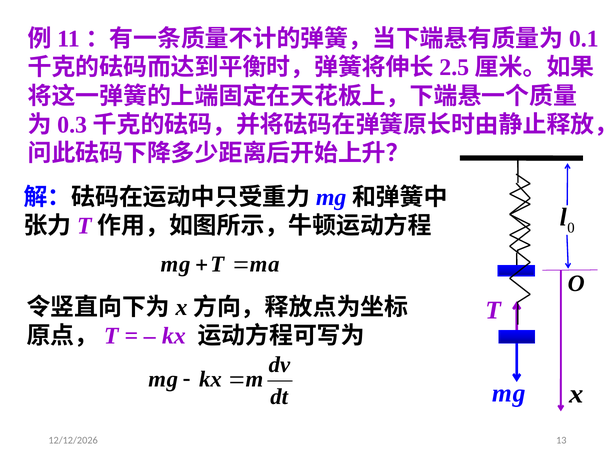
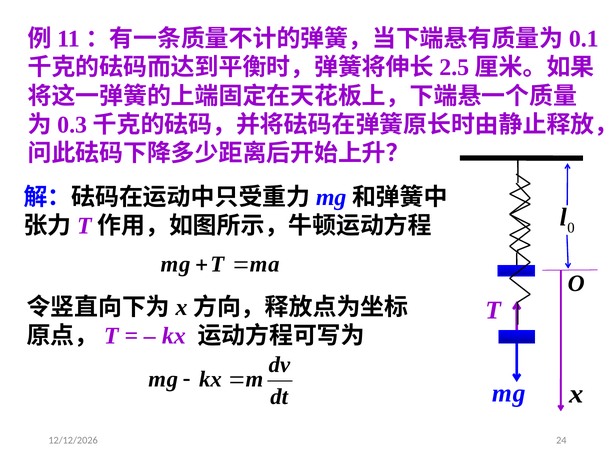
13: 13 -> 24
